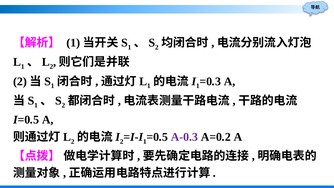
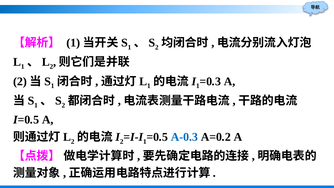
A-0.3 colour: purple -> blue
